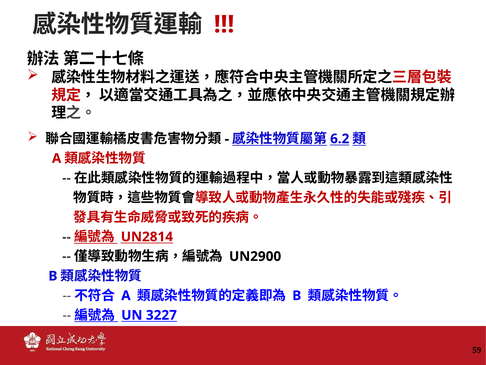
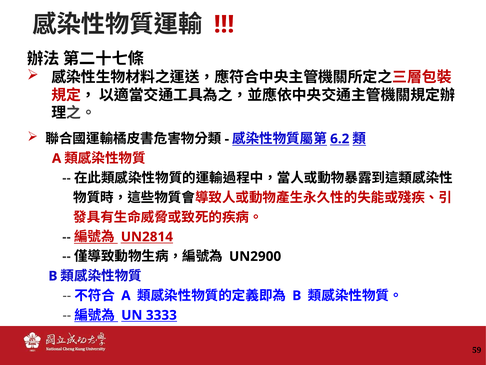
3227: 3227 -> 3333
